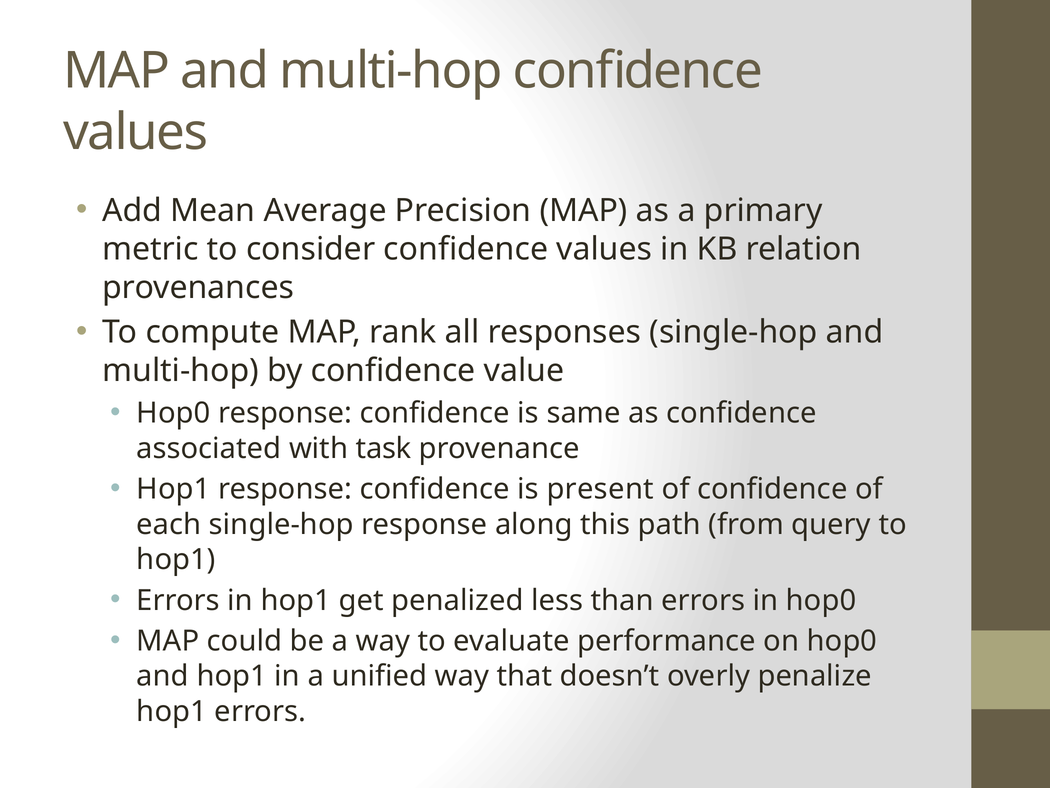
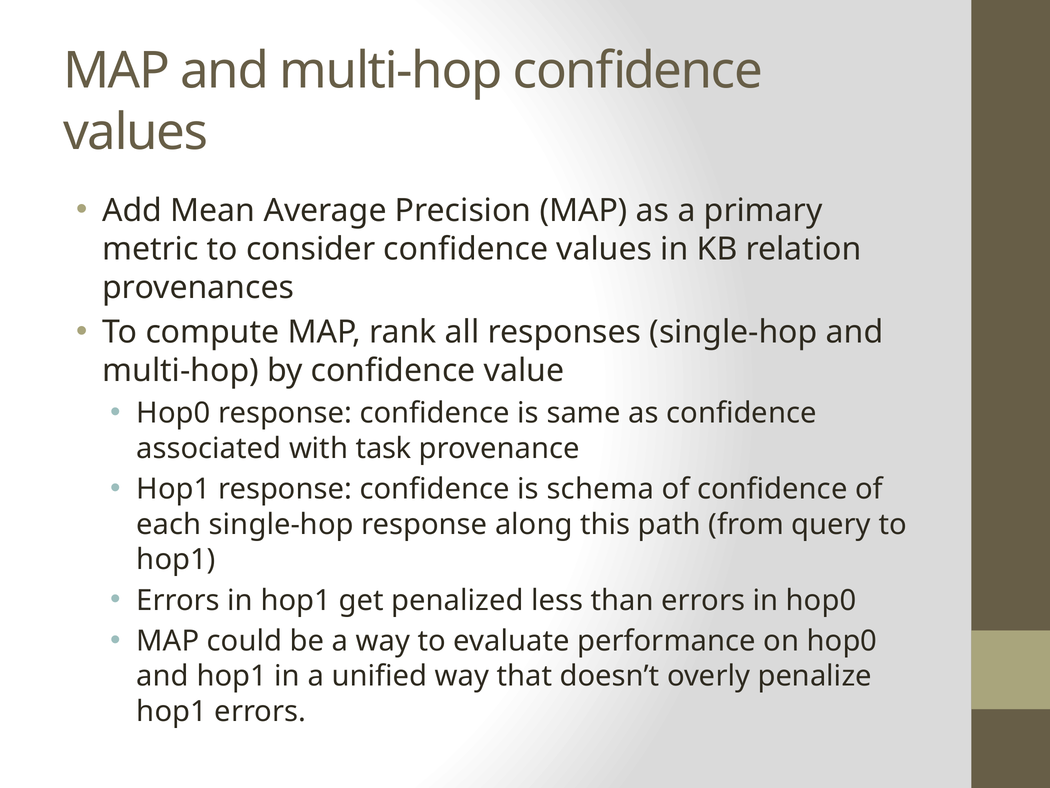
present: present -> schema
